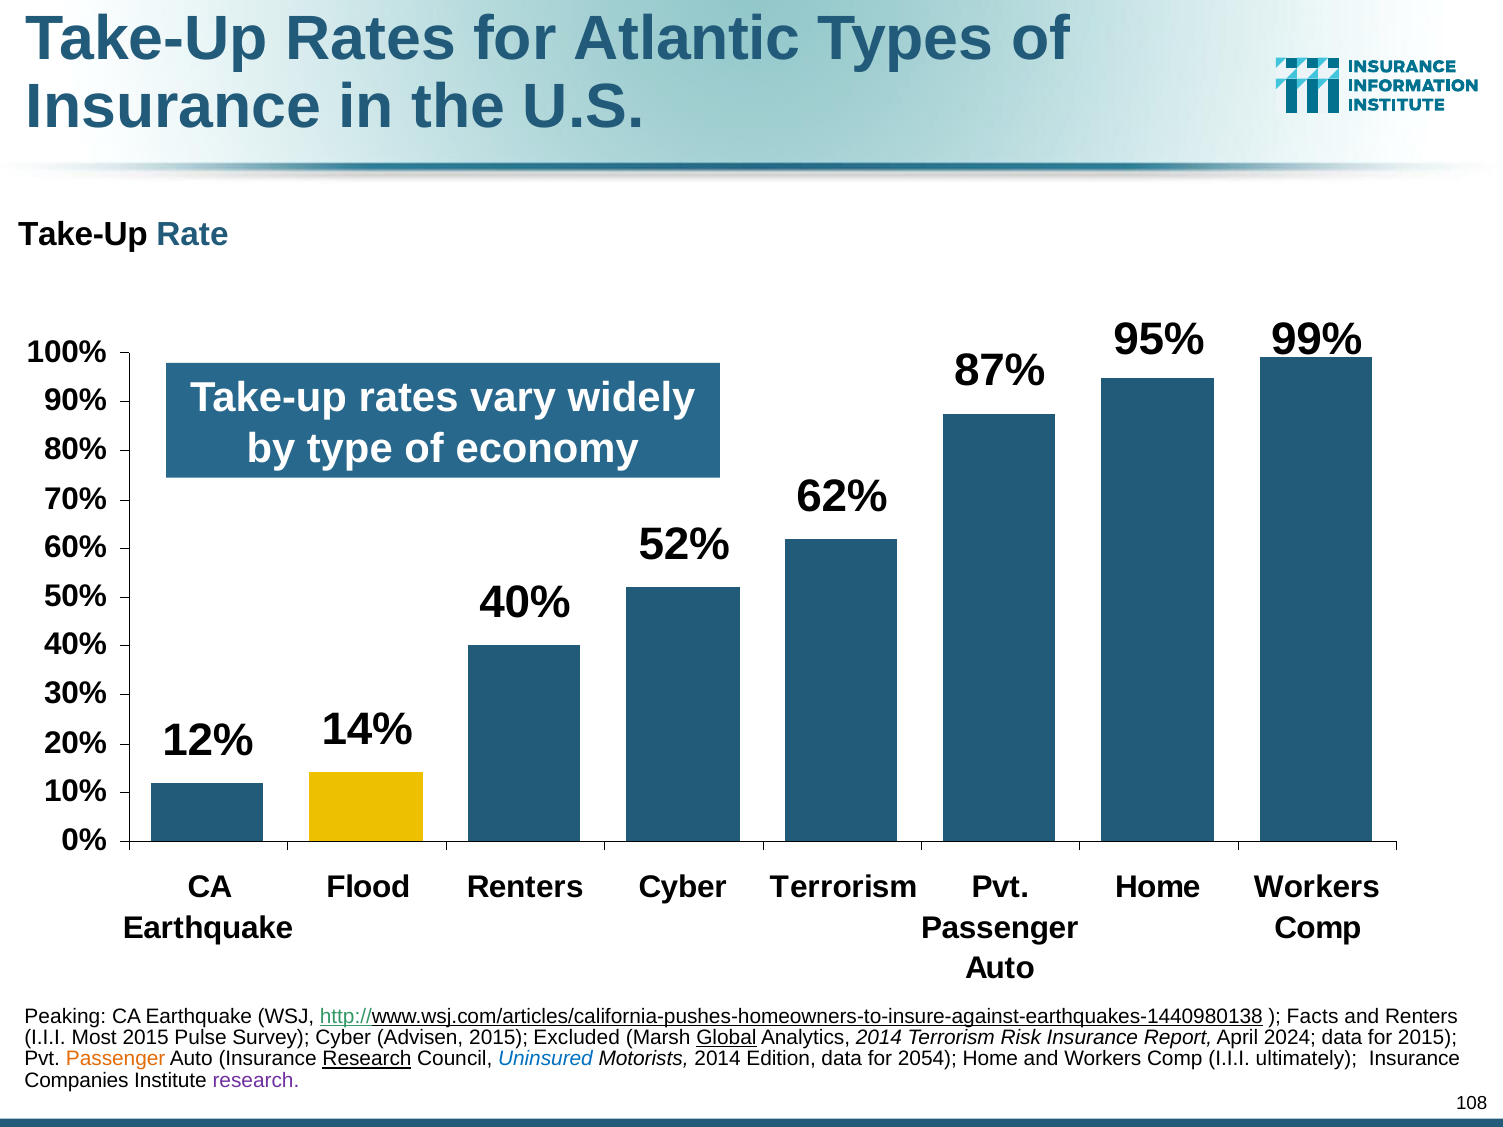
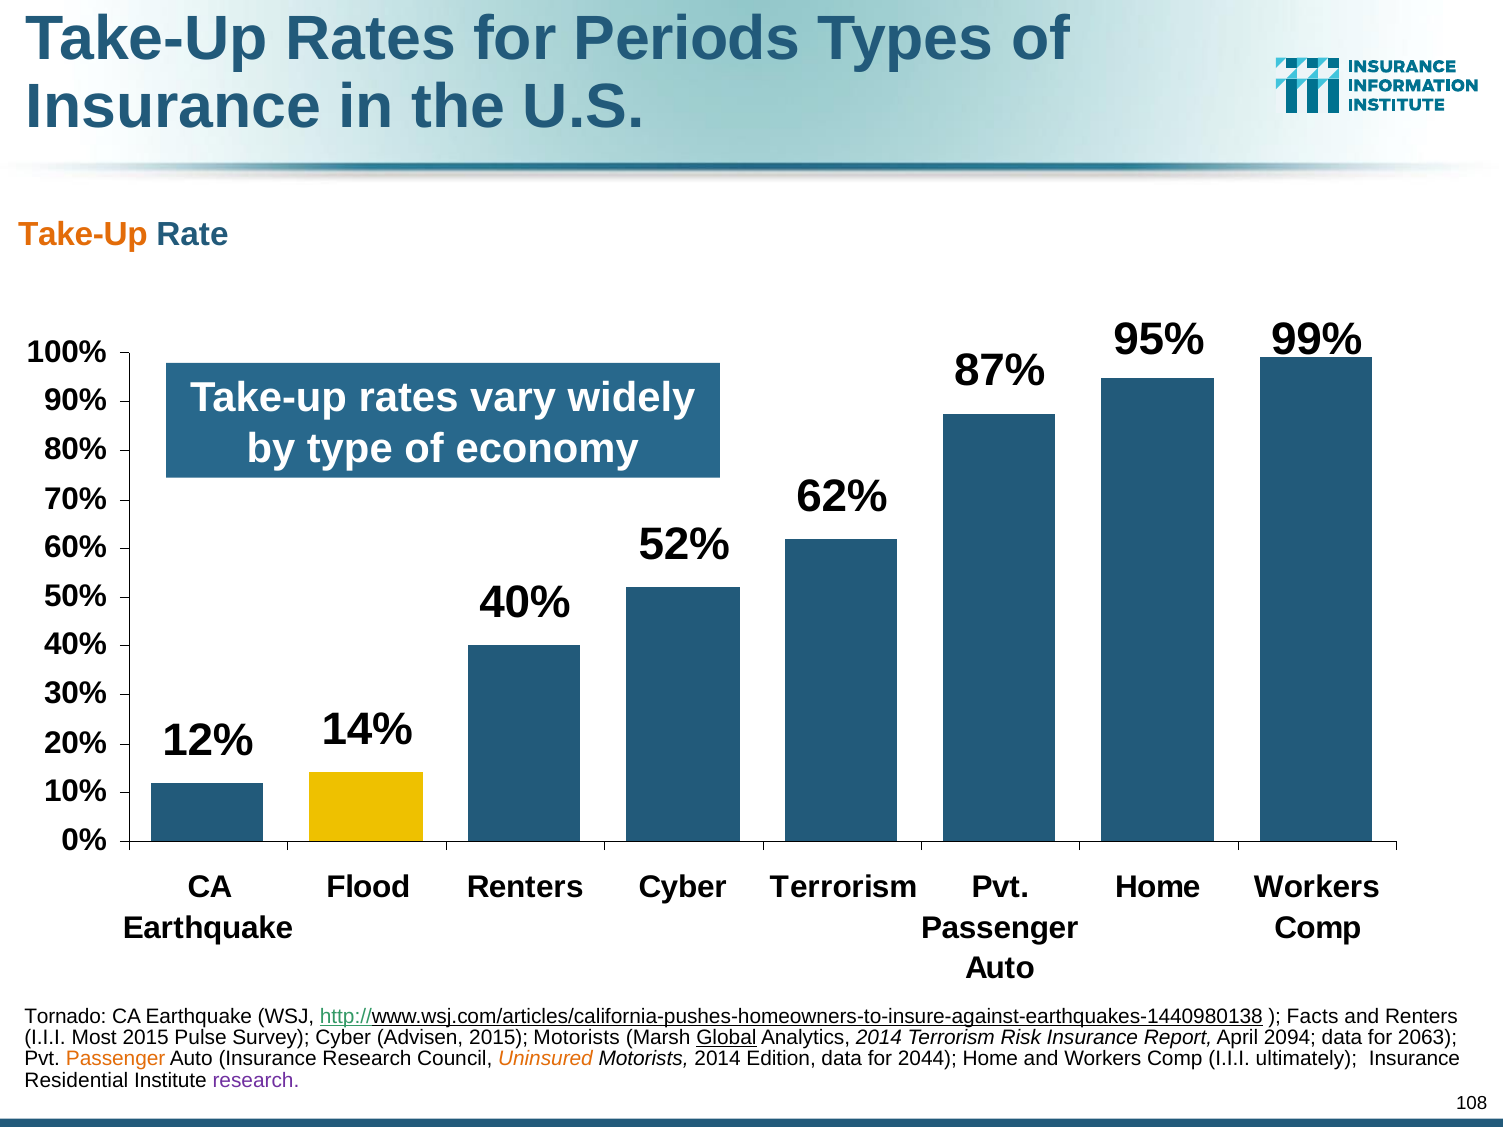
Atlantic: Atlantic -> Periods
Take-Up at (83, 235) colour: black -> orange
Peaking: Peaking -> Tornado
2015 Excluded: Excluded -> Motorists
2024: 2024 -> 2094
for 2015: 2015 -> 2063
Research at (367, 1059) underline: present -> none
Uninsured colour: blue -> orange
2054: 2054 -> 2044
Companies: Companies -> Residential
